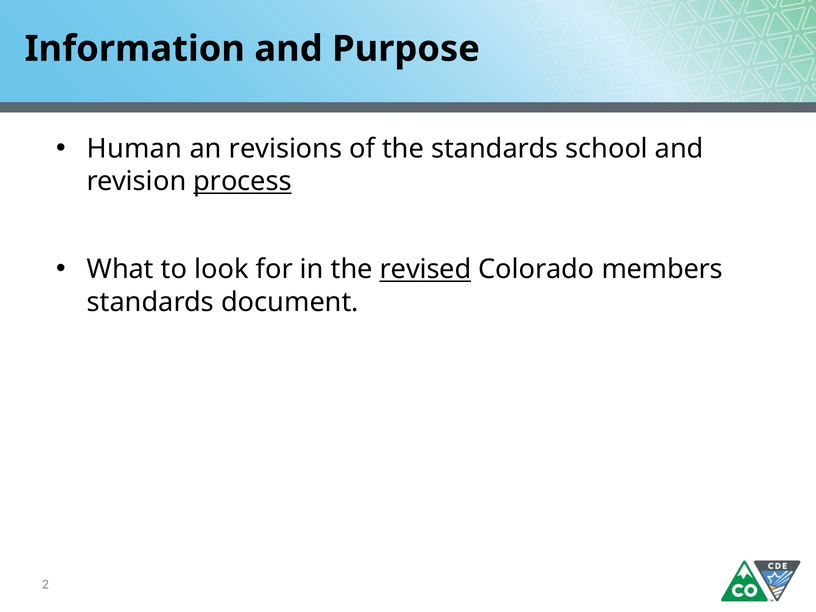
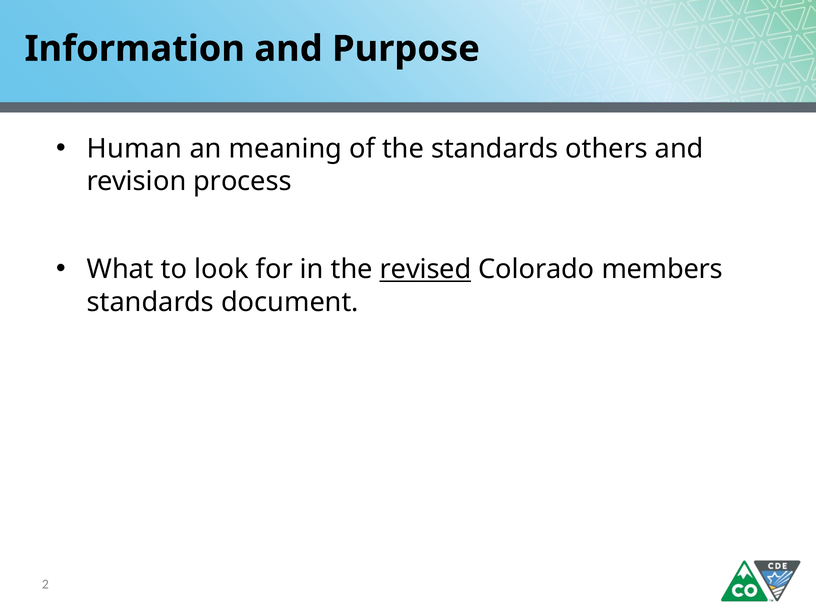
revisions: revisions -> meaning
school: school -> others
process underline: present -> none
